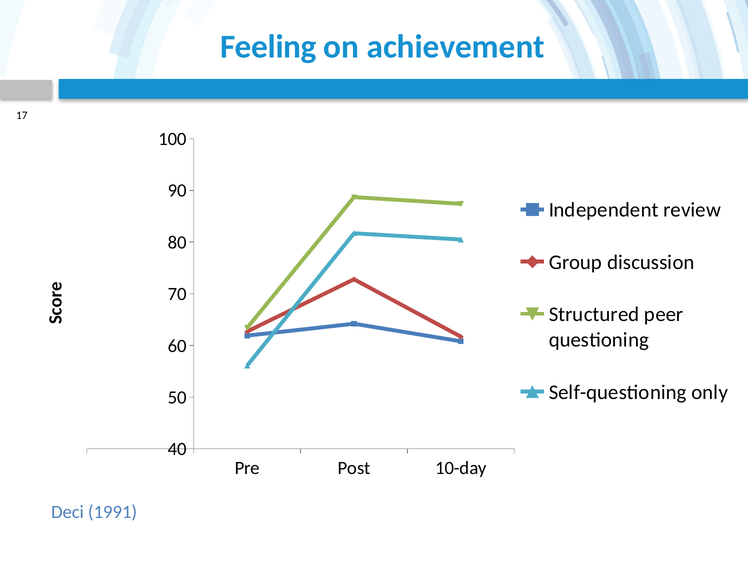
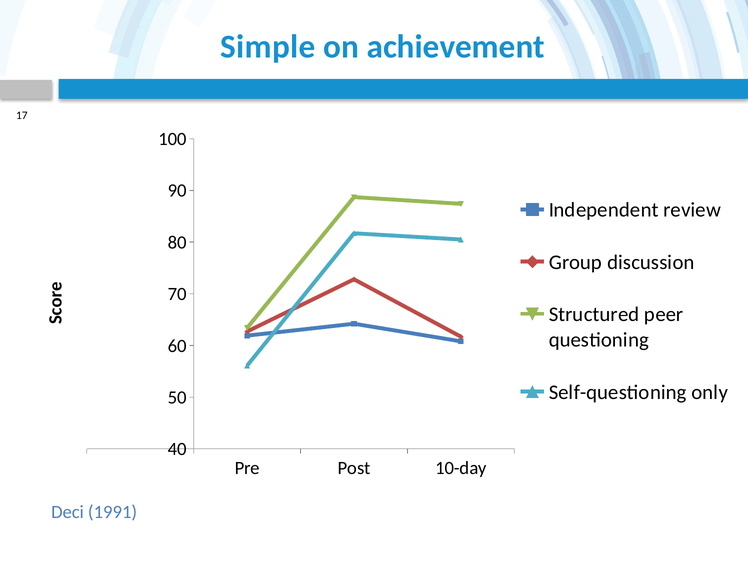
Feeling: Feeling -> Simple
